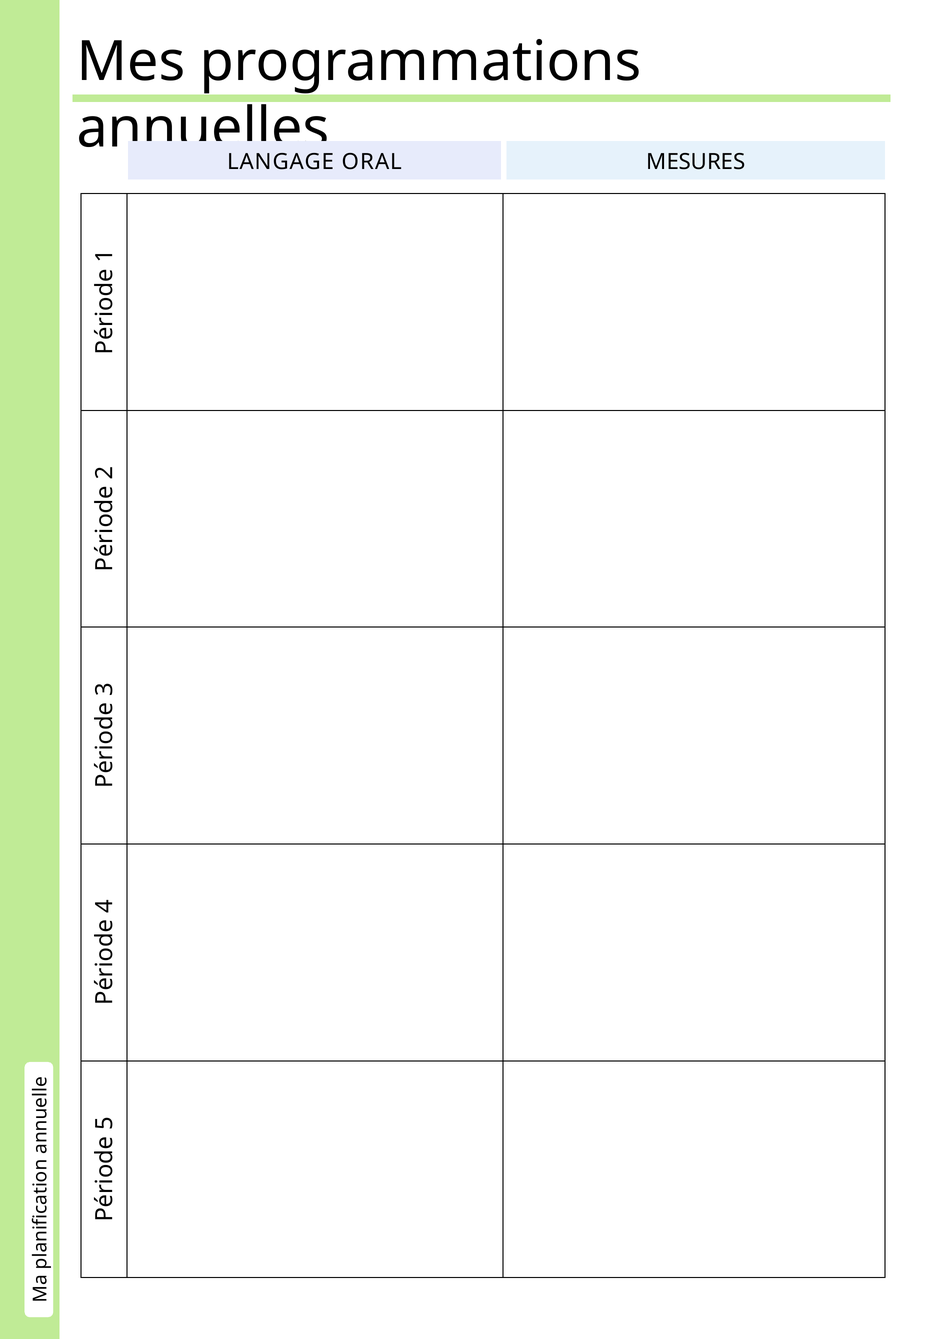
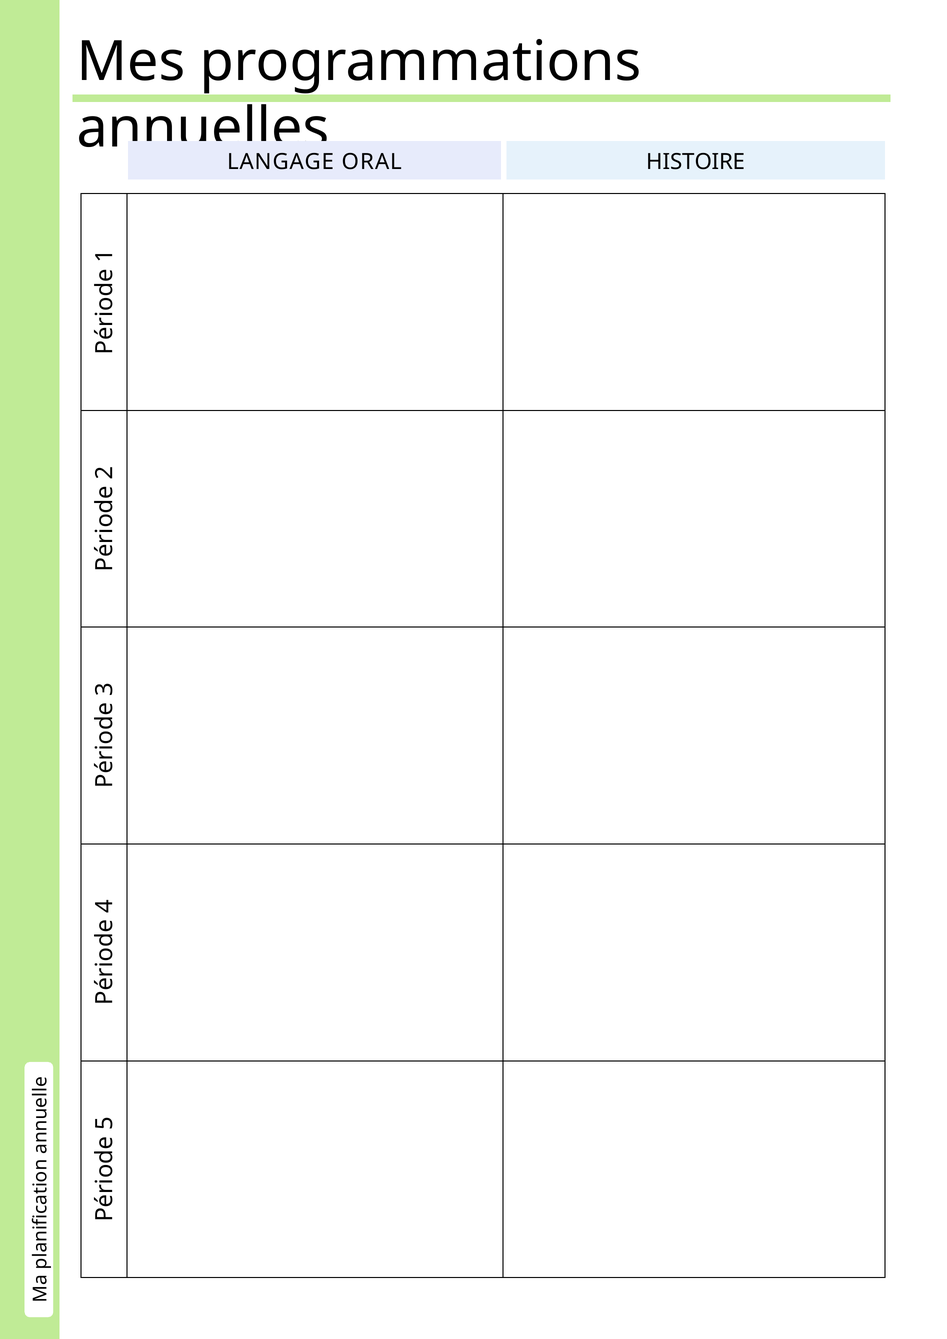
MESURES: MESURES -> HISTOIRE
